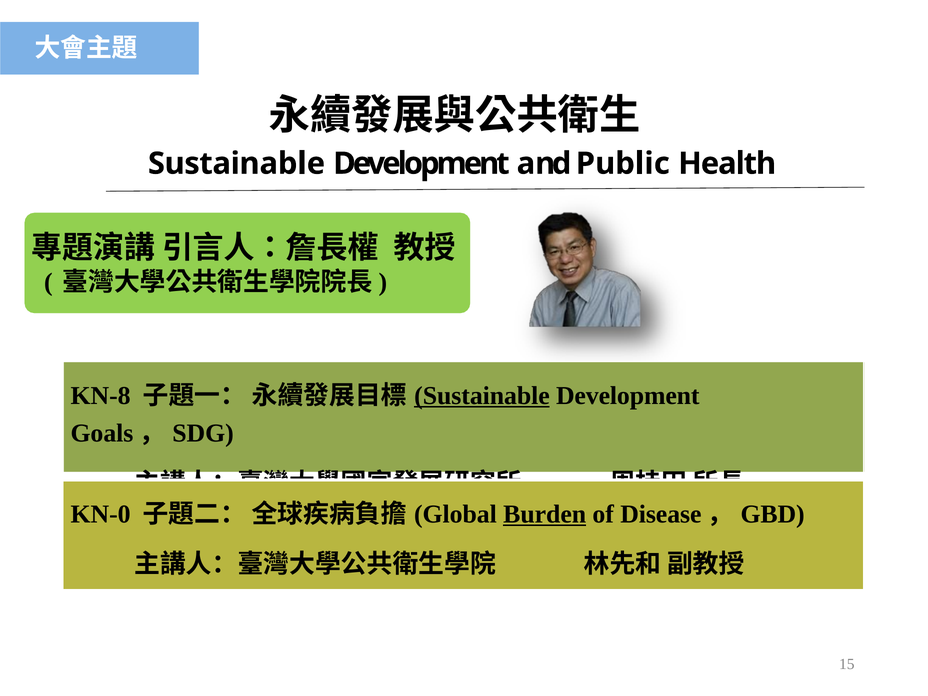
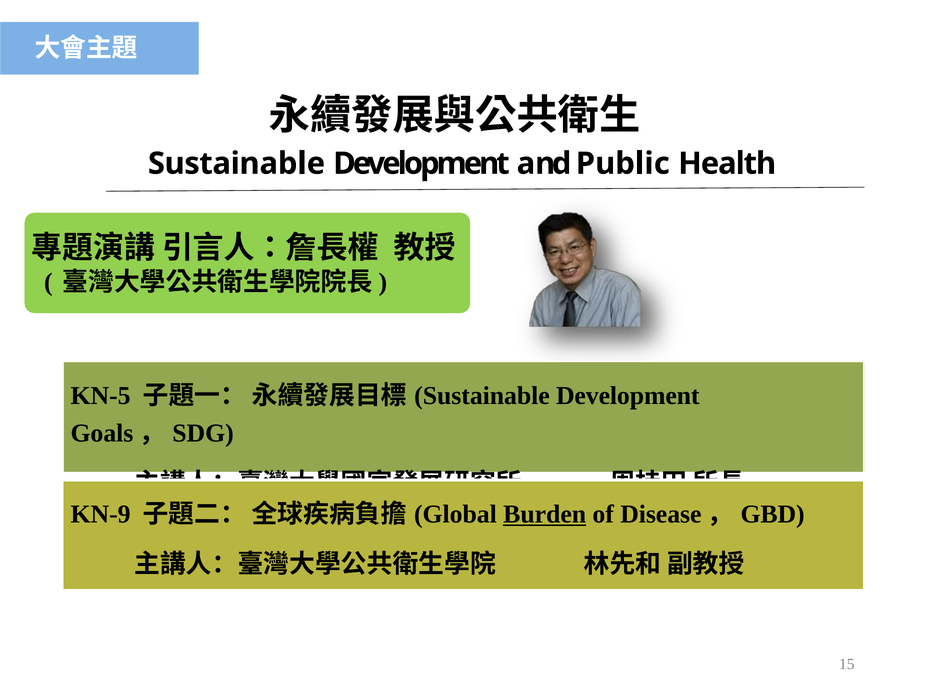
KN-8: KN-8 -> KN-5
Sustainable at (482, 396) underline: present -> none
KN-0: KN-0 -> KN-9
